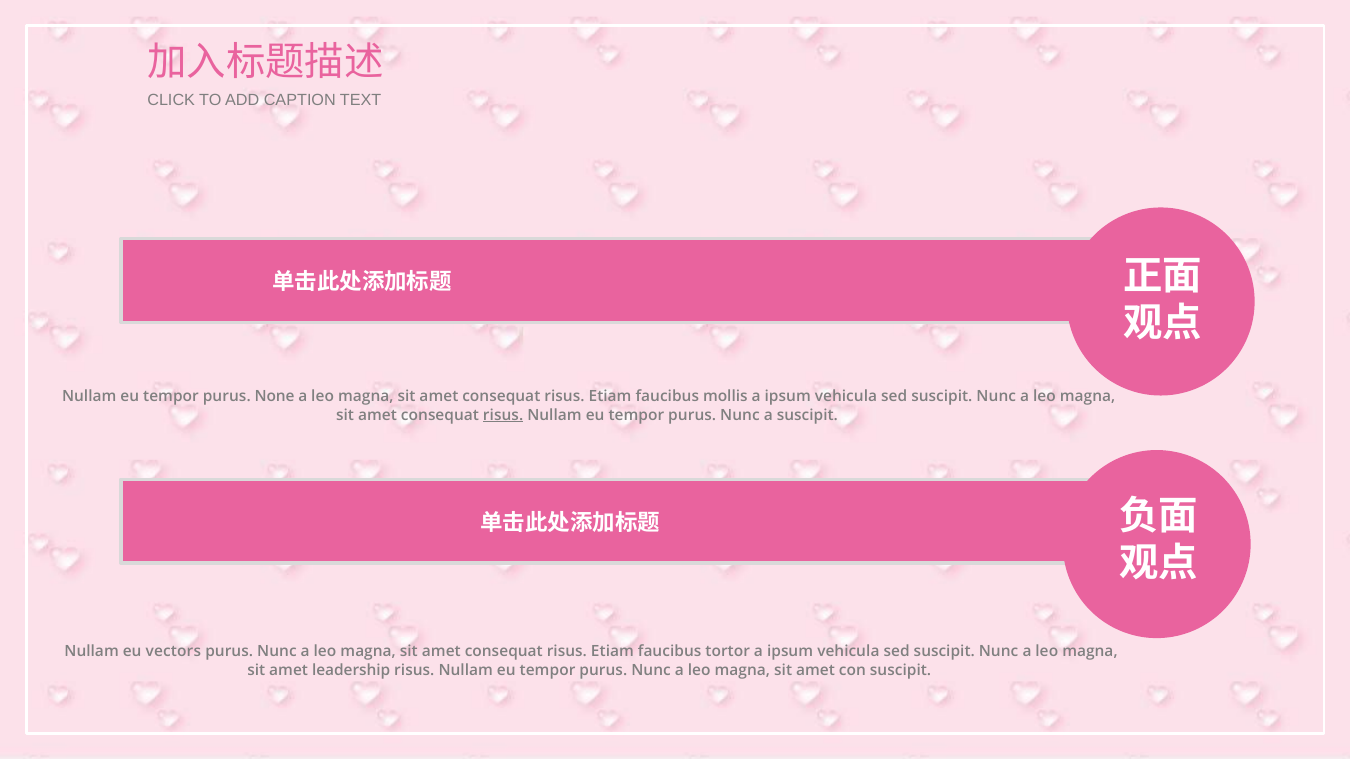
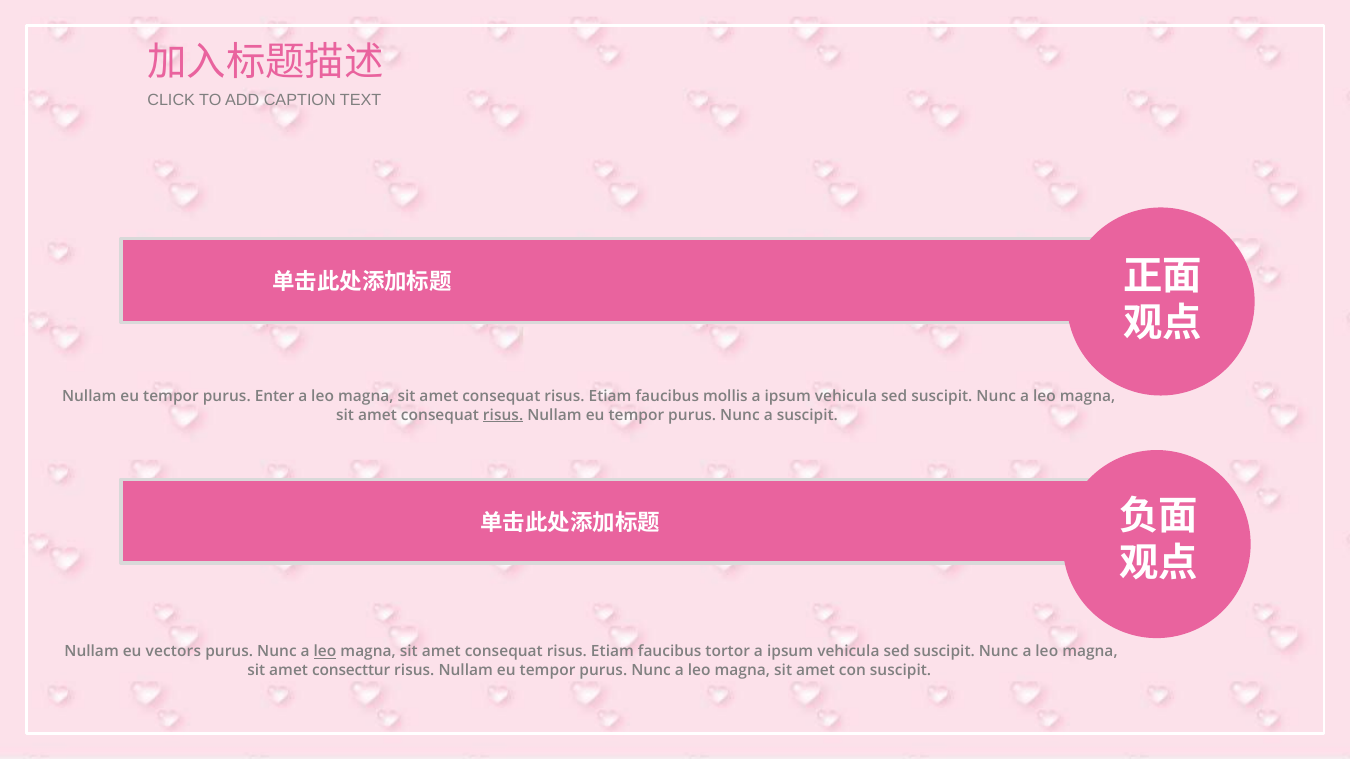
None: None -> Enter
leo at (325, 652) underline: none -> present
leadership: leadership -> consecttur
